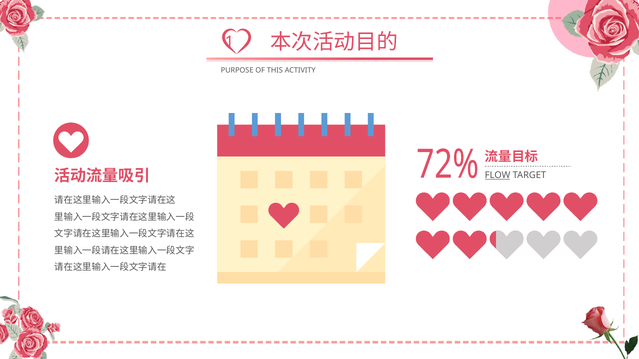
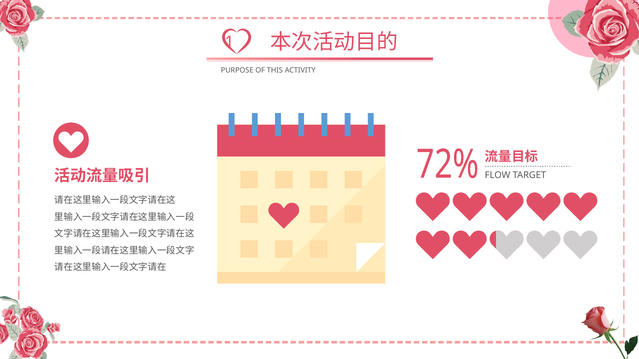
FLOW underline: present -> none
